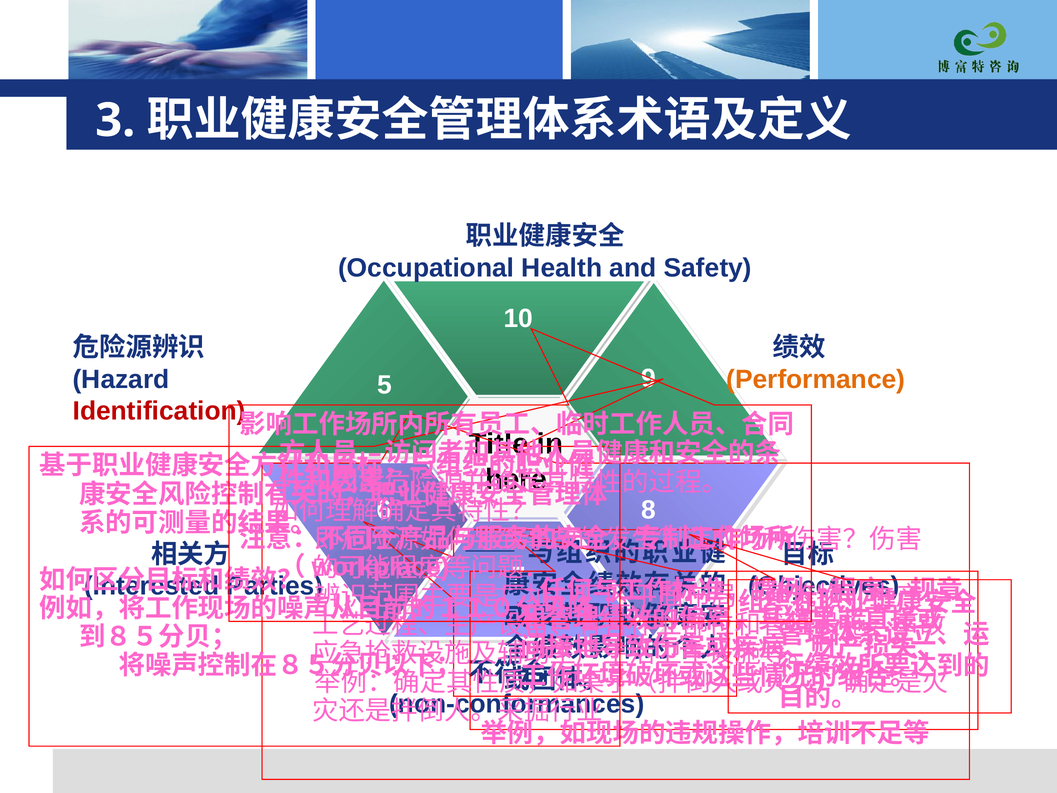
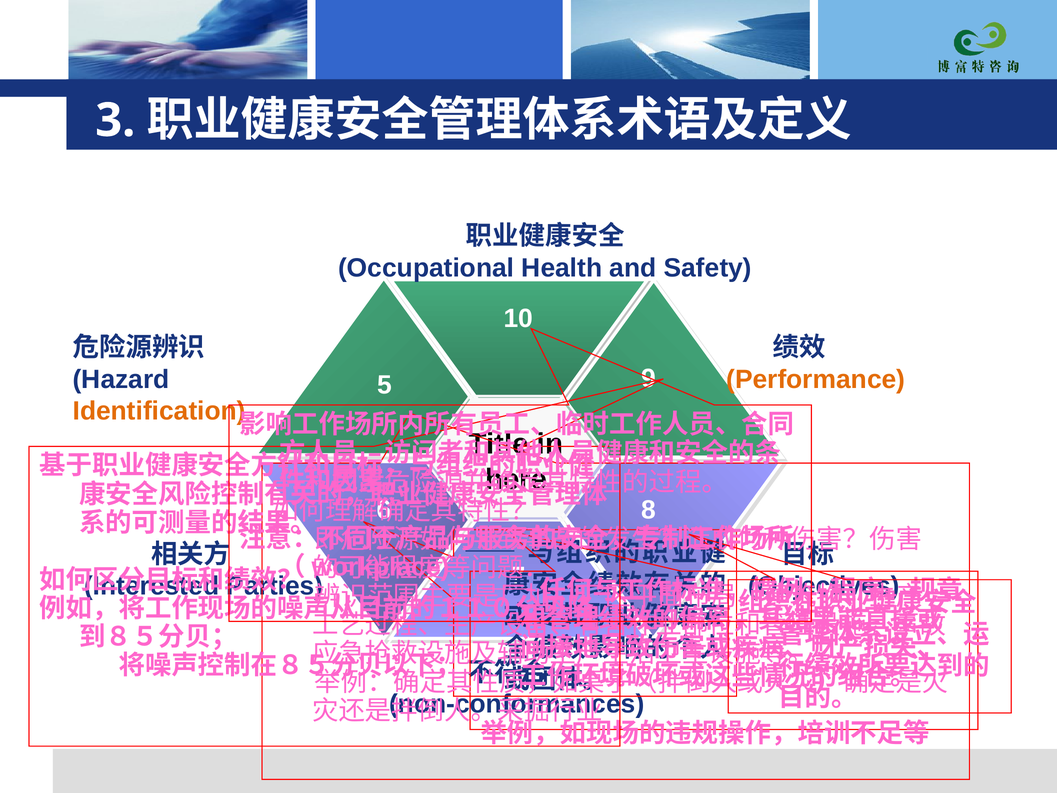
Identification colour: red -> orange
